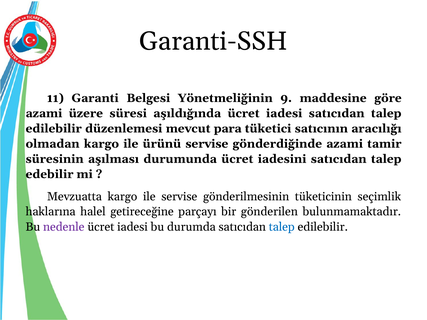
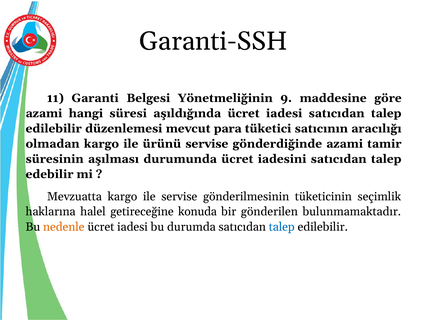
üzere: üzere -> hangi
parçayı: parçayı -> konuda
nedenle colour: purple -> orange
